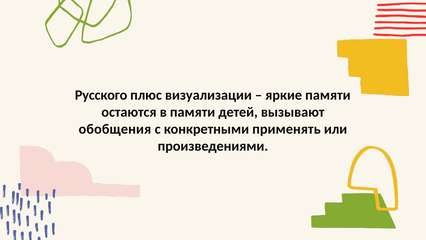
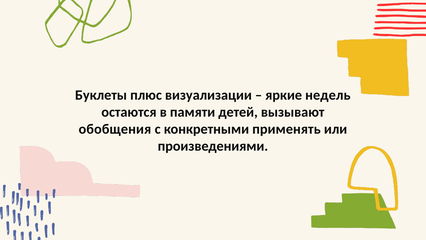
Русского: Русского -> Буклеты
яркие памяти: памяти -> недель
